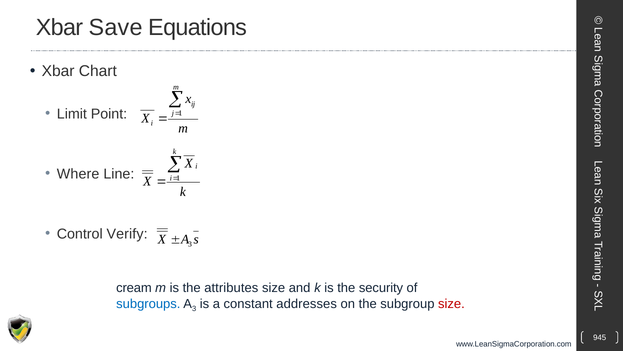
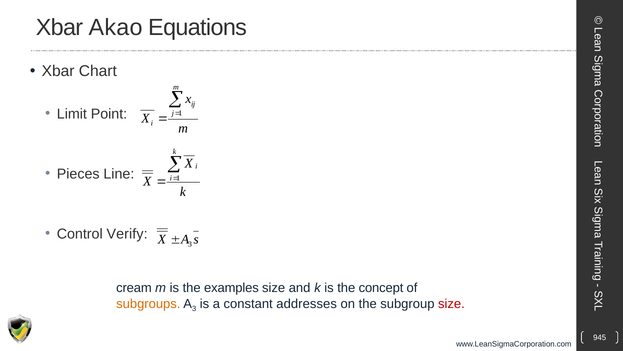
Save: Save -> Akao
Where: Where -> Pieces
attributes: attributes -> examples
security: security -> concept
subgroups colour: blue -> orange
